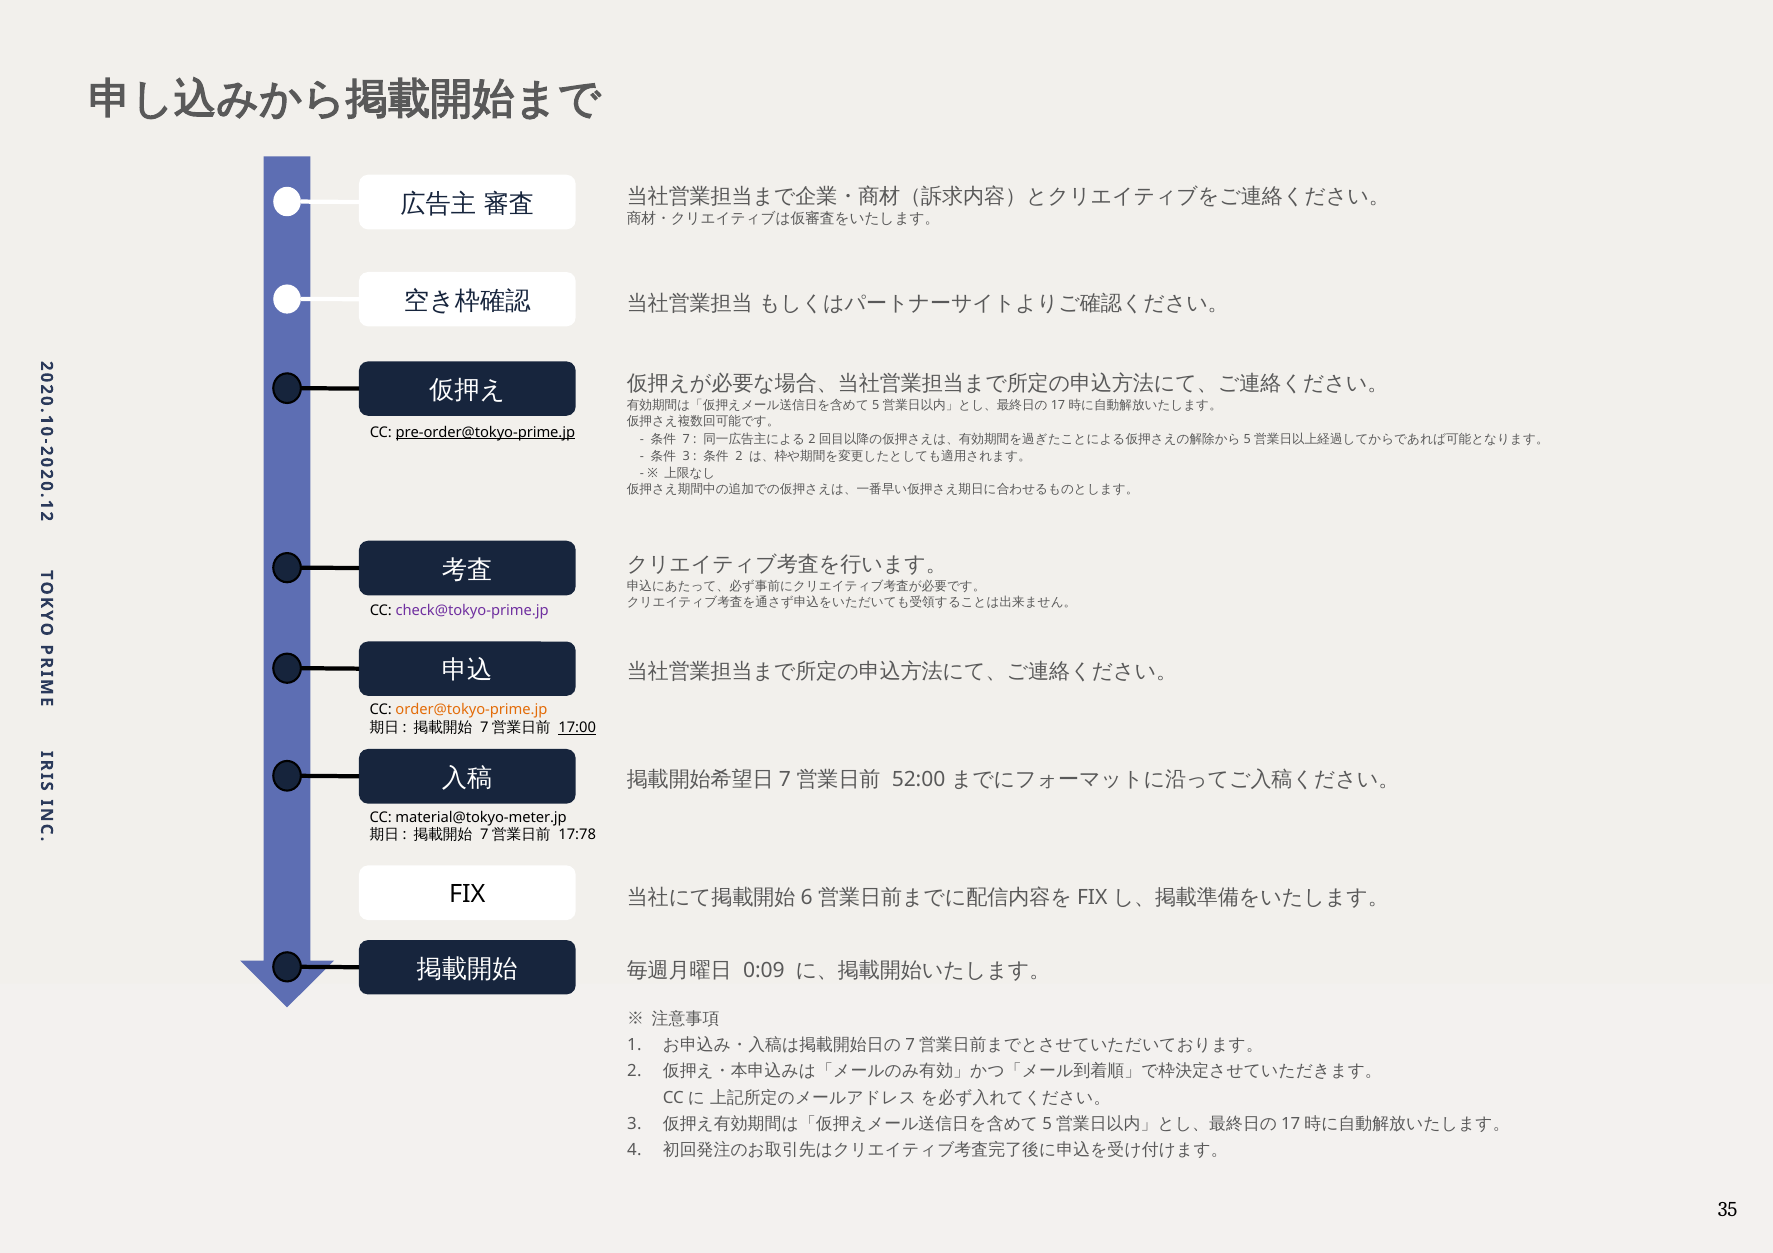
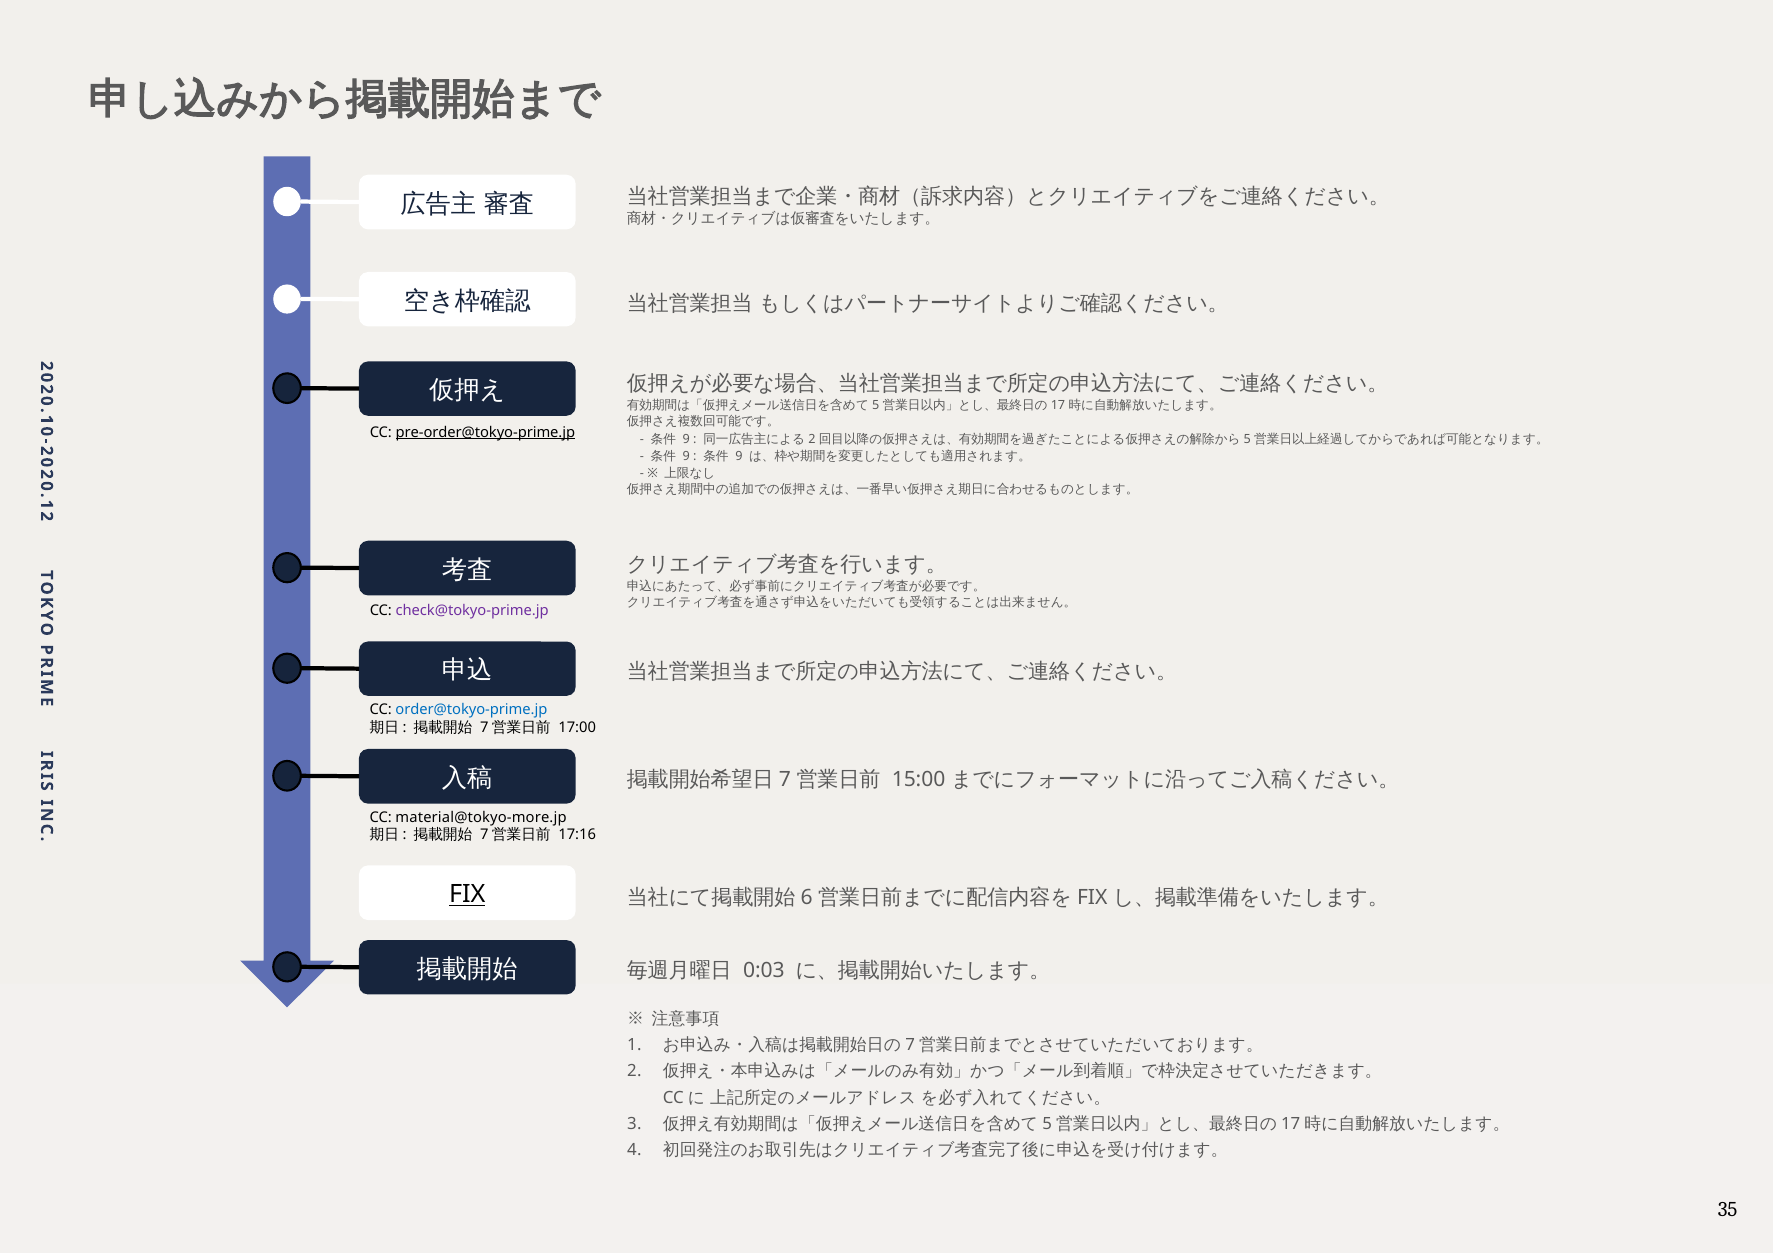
7 at (686, 439): 7 -> 9
3 at (686, 456): 3 -> 9
2 at (739, 456): 2 -> 9
order@tokyo-prime.jp colour: orange -> blue
17:00 underline: present -> none
52:00: 52:00 -> 15:00
material@tokyo-meter.jp: material@tokyo-meter.jp -> material@tokyo-more.jp
17:78: 17:78 -> 17:16
FIX underline: none -> present
0:09: 0:09 -> 0:03
